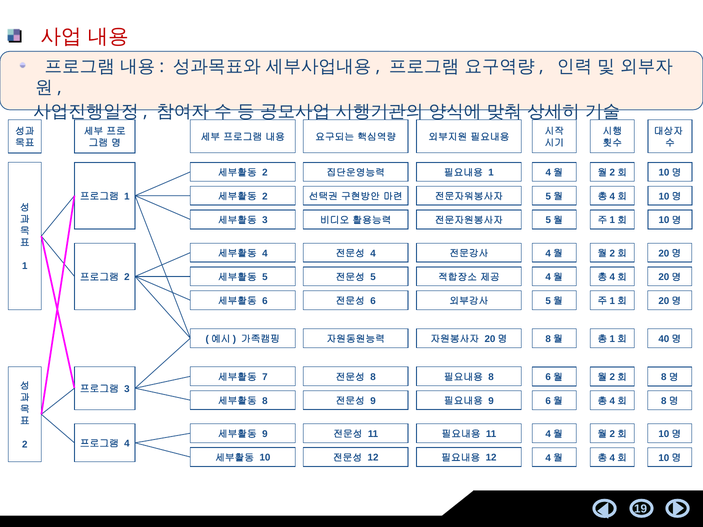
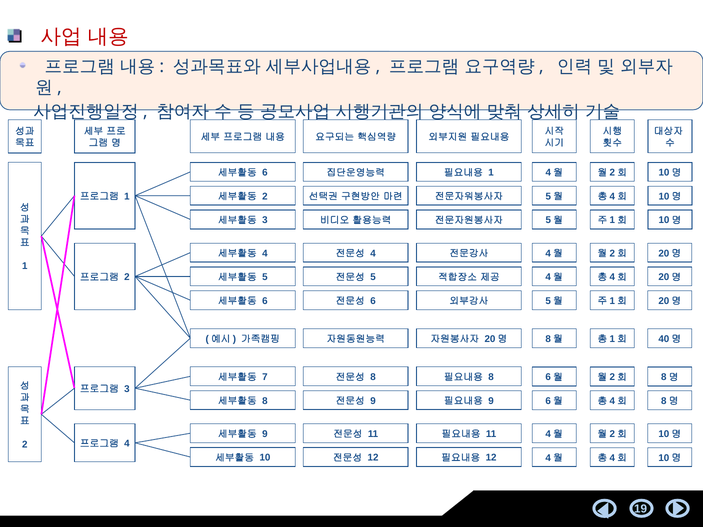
2 at (265, 173): 2 -> 6
